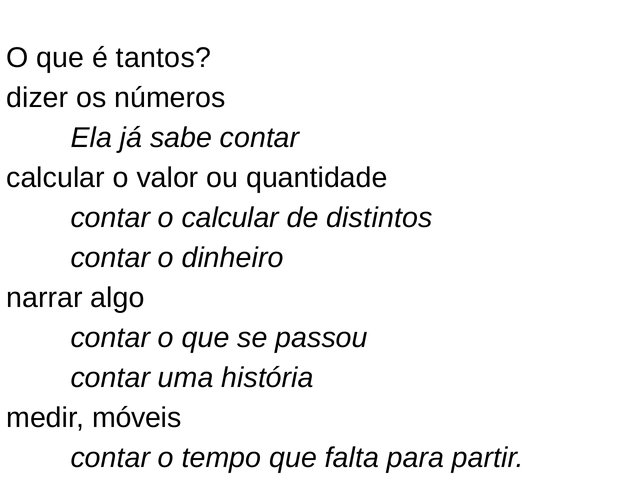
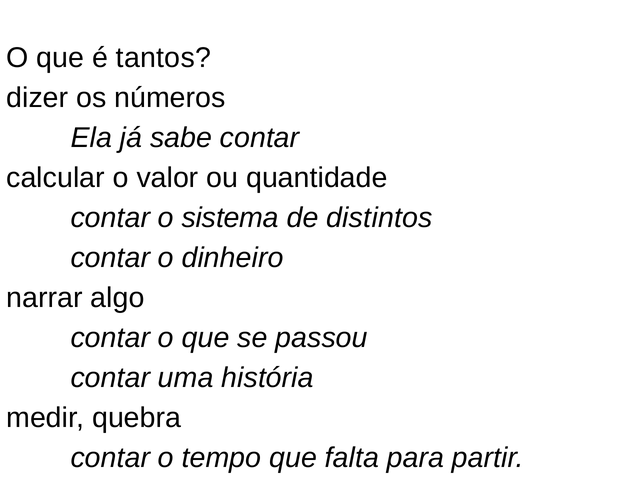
o calcular: calcular -> sistema
móveis: móveis -> quebra
